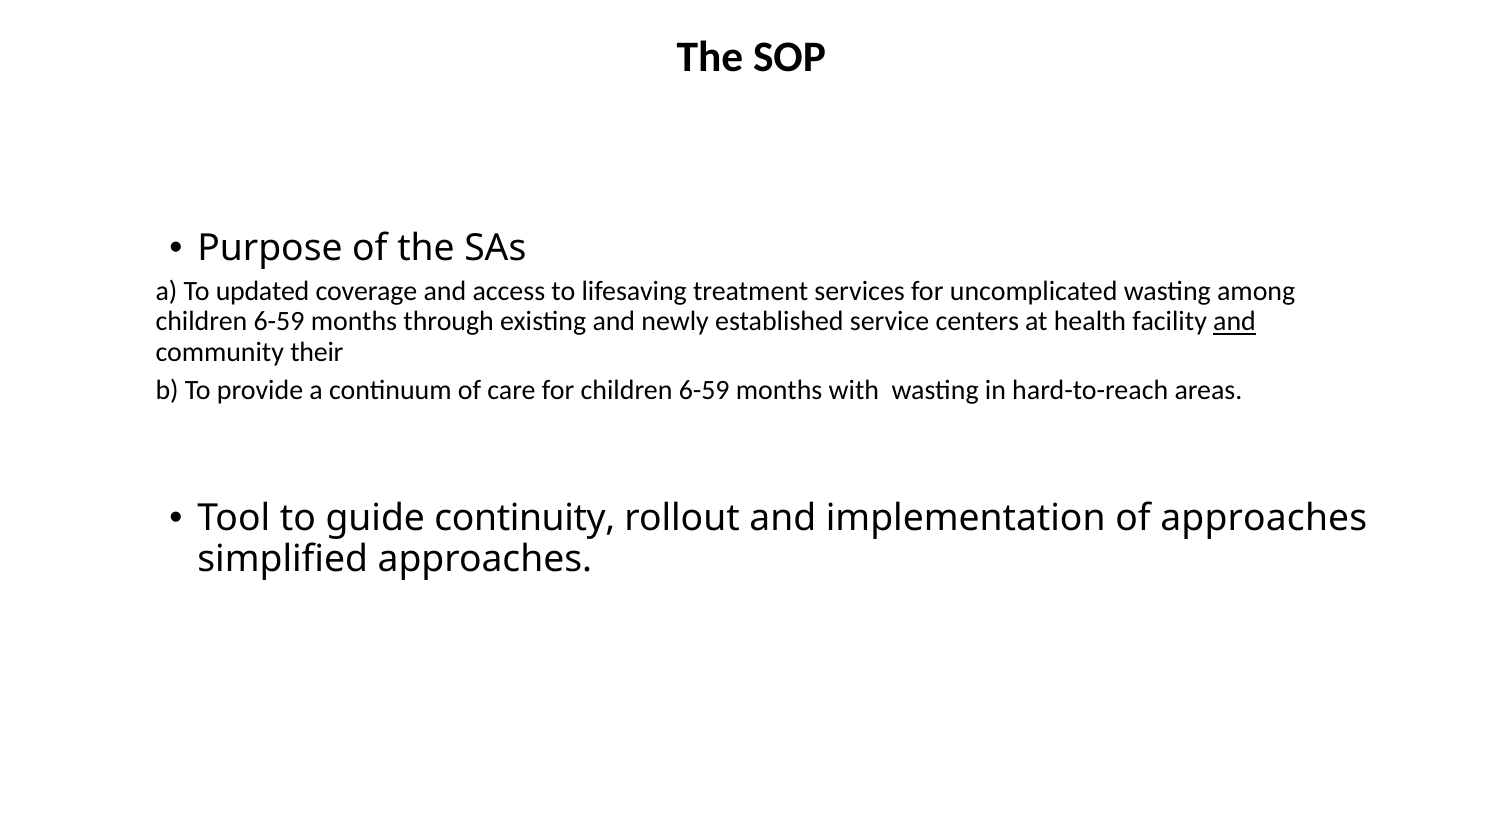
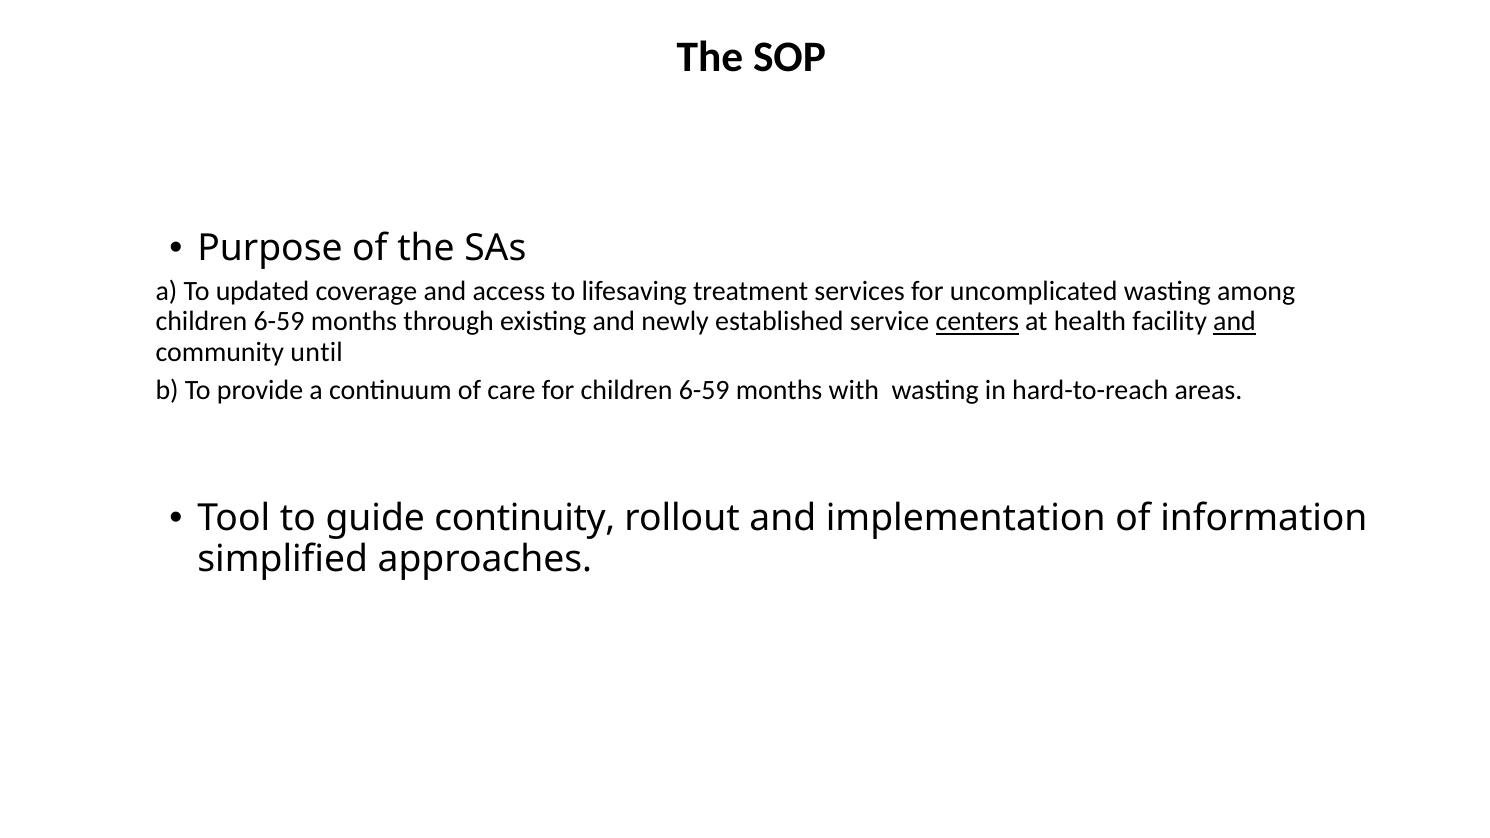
centers underline: none -> present
their: their -> until
of approaches: approaches -> information
